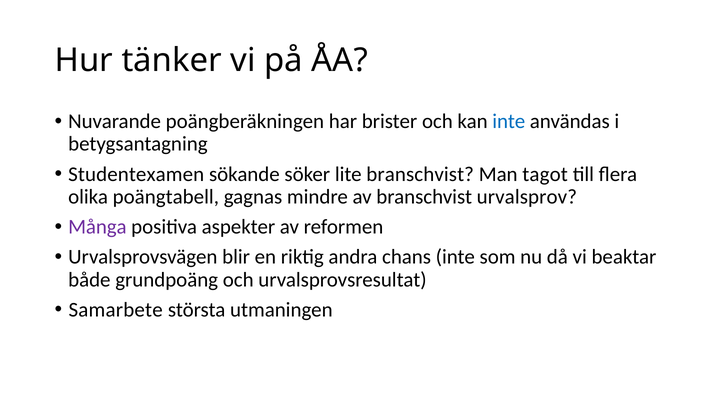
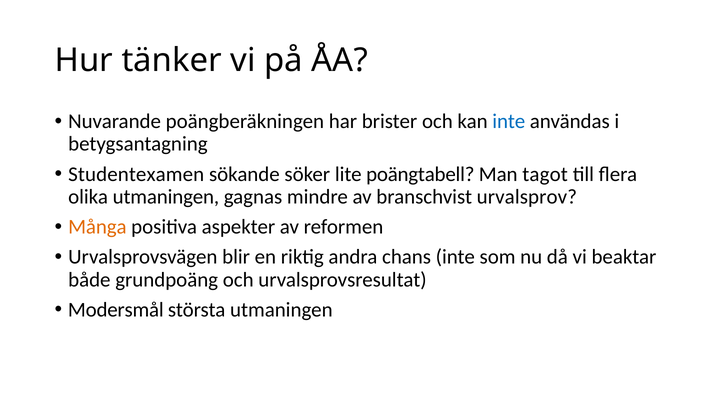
lite branschvist: branschvist -> poängtabell
olika poängtabell: poängtabell -> utmaningen
Många colour: purple -> orange
Samarbete: Samarbete -> Modersmål
